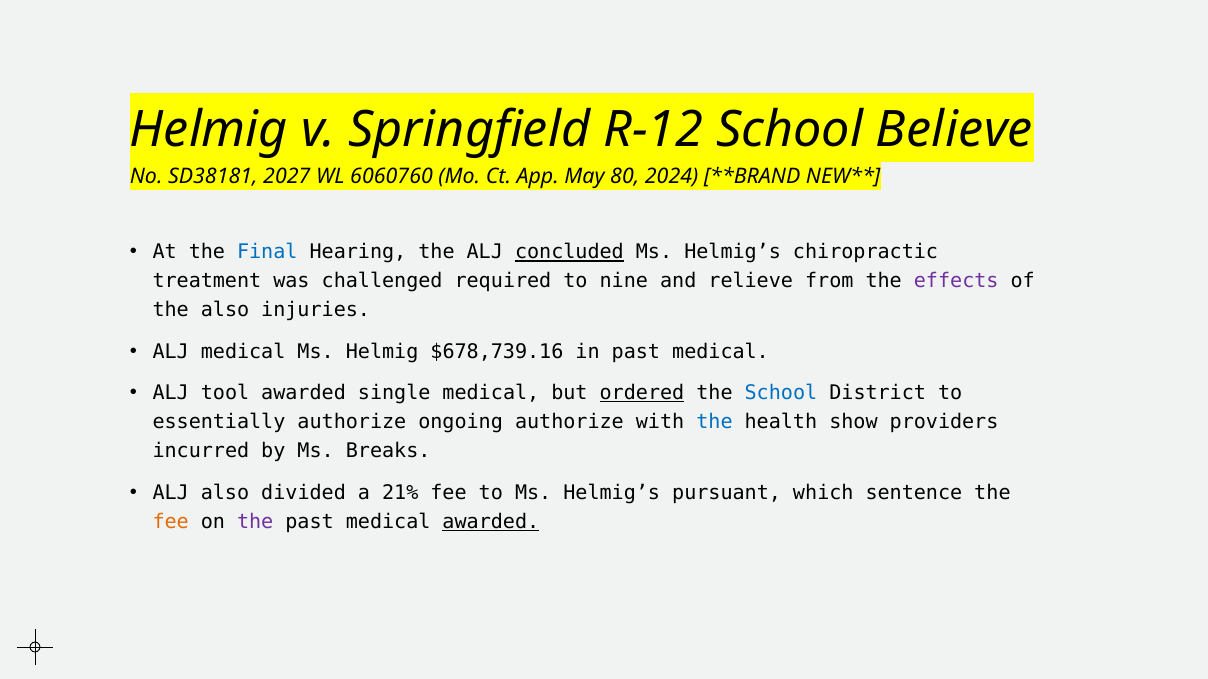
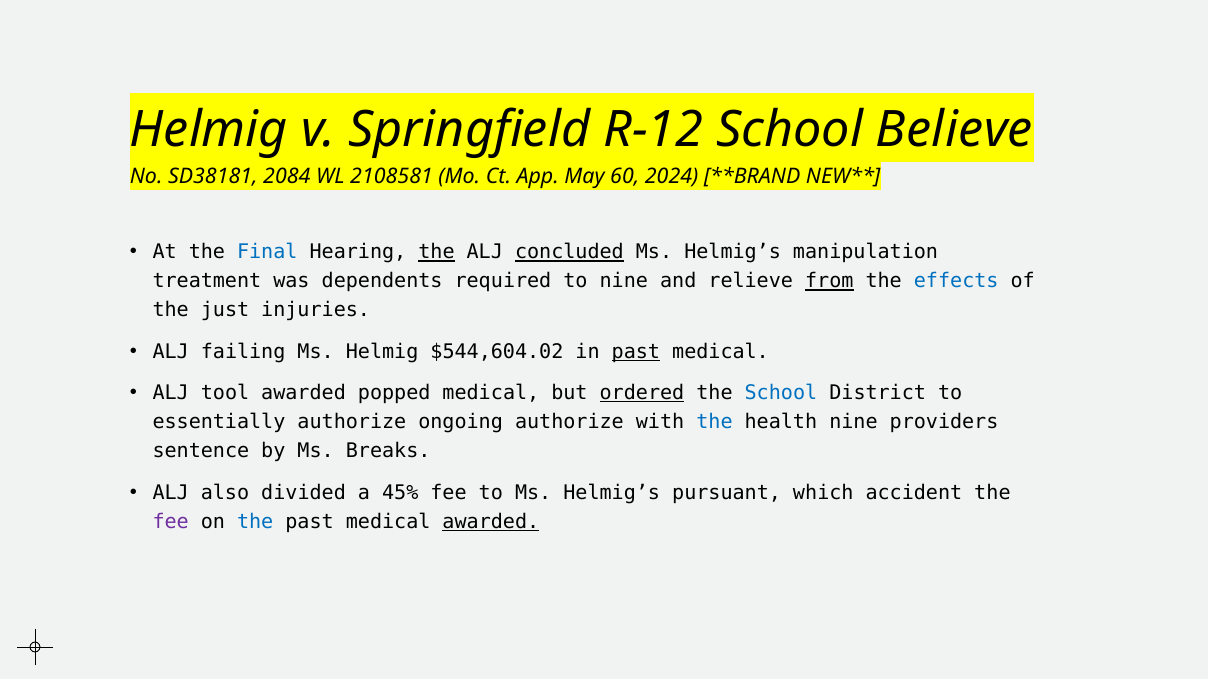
2027: 2027 -> 2084
6060760: 6060760 -> 2108581
80: 80 -> 60
the at (436, 252) underline: none -> present
chiropractic: chiropractic -> manipulation
challenged: challenged -> dependents
from underline: none -> present
effects colour: purple -> blue
the also: also -> just
ALJ medical: medical -> failing
$678,739.16: $678,739.16 -> $544,604.02
past at (636, 352) underline: none -> present
single: single -> popped
health show: show -> nine
incurred: incurred -> sentence
21%: 21% -> 45%
sentence: sentence -> accident
fee at (171, 522) colour: orange -> purple
the at (255, 522) colour: purple -> blue
